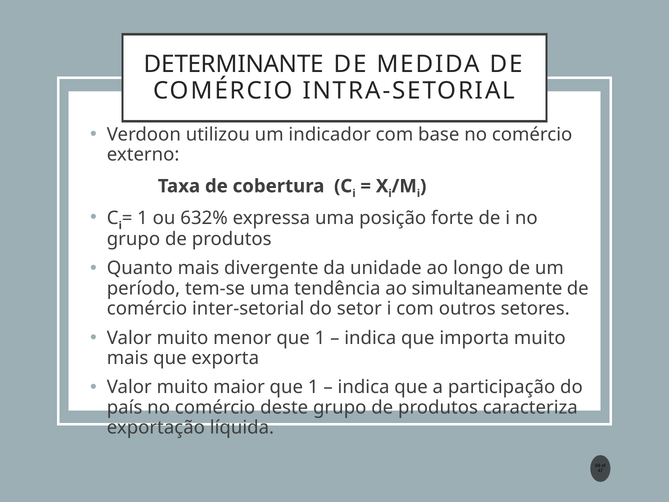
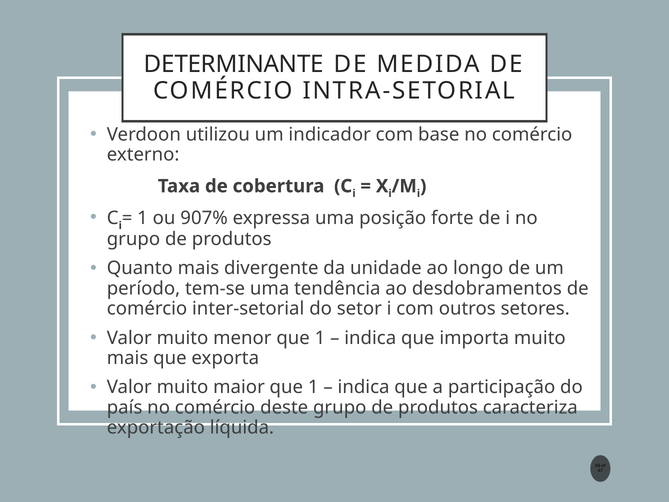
632%: 632% -> 907%
simultaneamente: simultaneamente -> desdobramentos
